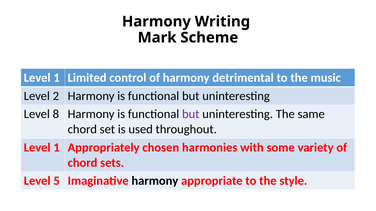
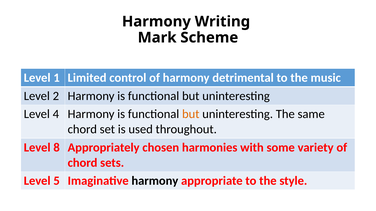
8: 8 -> 4
but at (191, 114) colour: purple -> orange
1 at (57, 148): 1 -> 8
